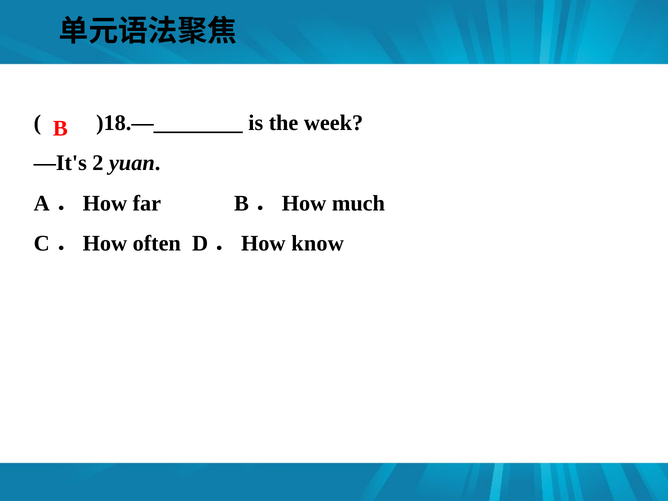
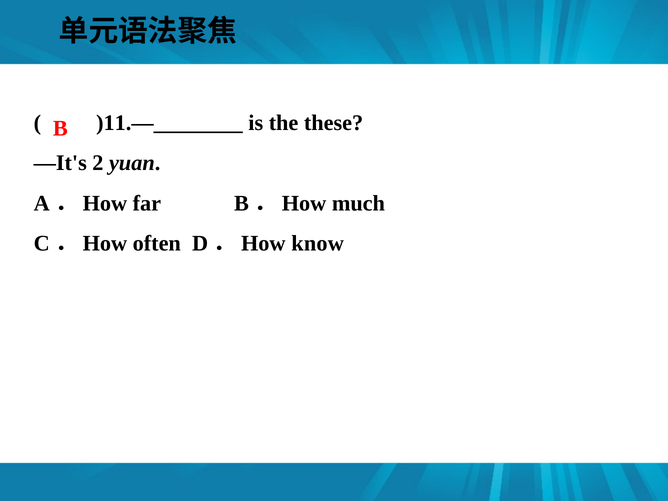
)18.—________: )18.—________ -> )11.—________
week: week -> these
